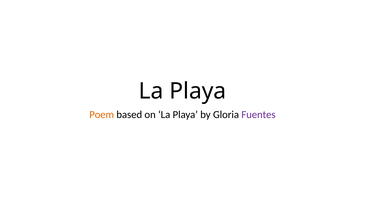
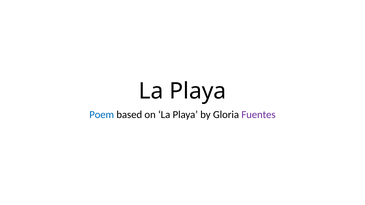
Poem colour: orange -> blue
